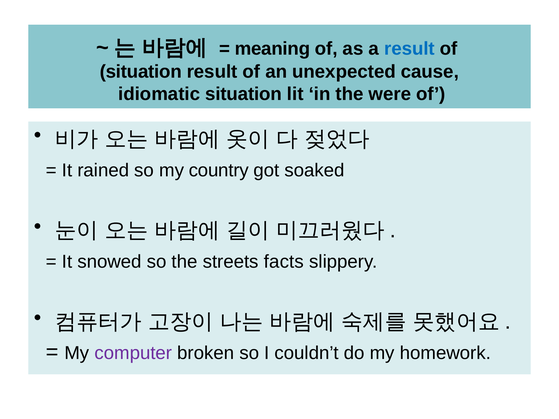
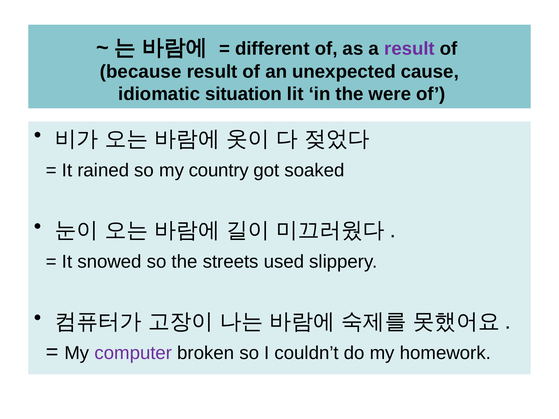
meaning: meaning -> different
result at (409, 49) colour: blue -> purple
situation at (141, 72): situation -> because
facts: facts -> used
